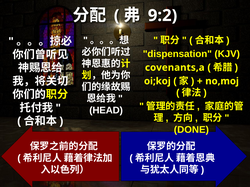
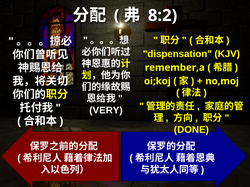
9:2: 9:2 -> 8:2
covenants,a: covenants,a -> remember,a
HEAD: HEAD -> VERY
